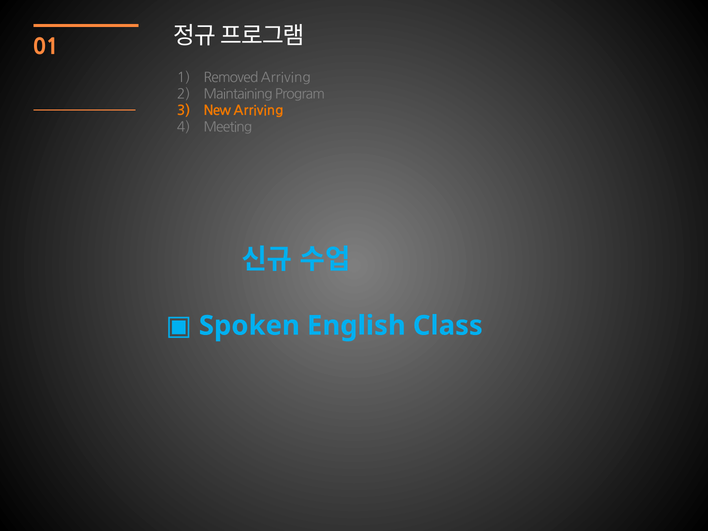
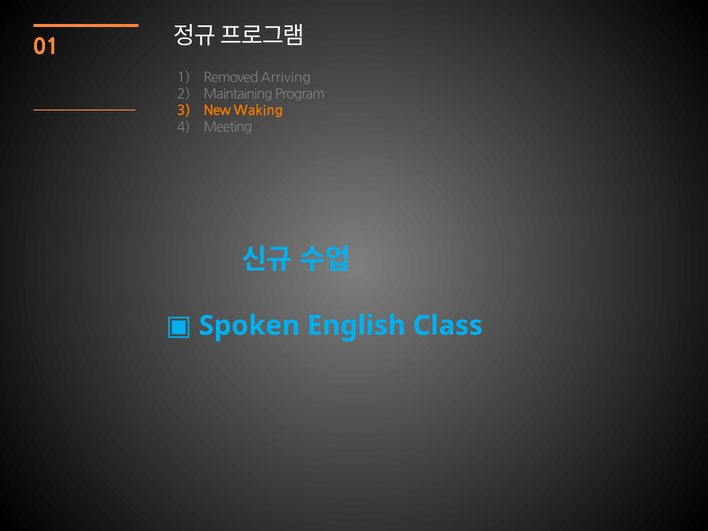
New Arriving: Arriving -> Waking
